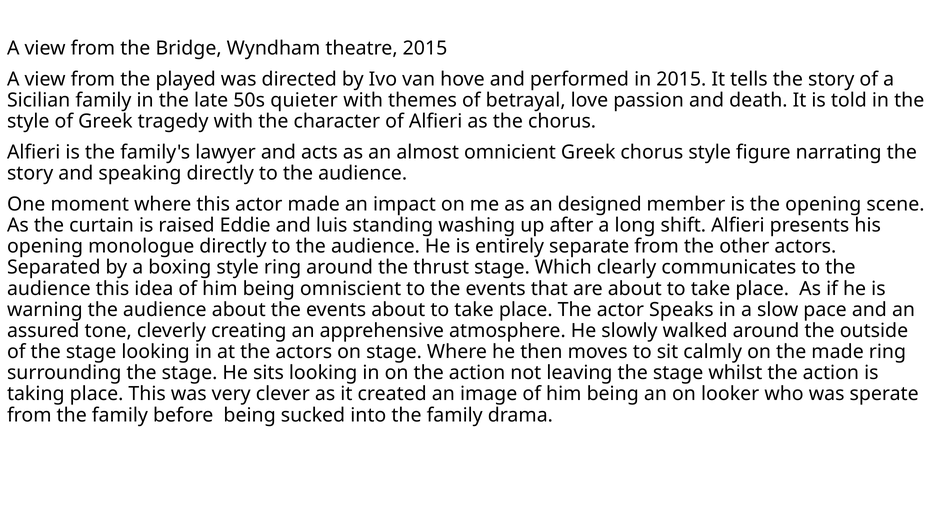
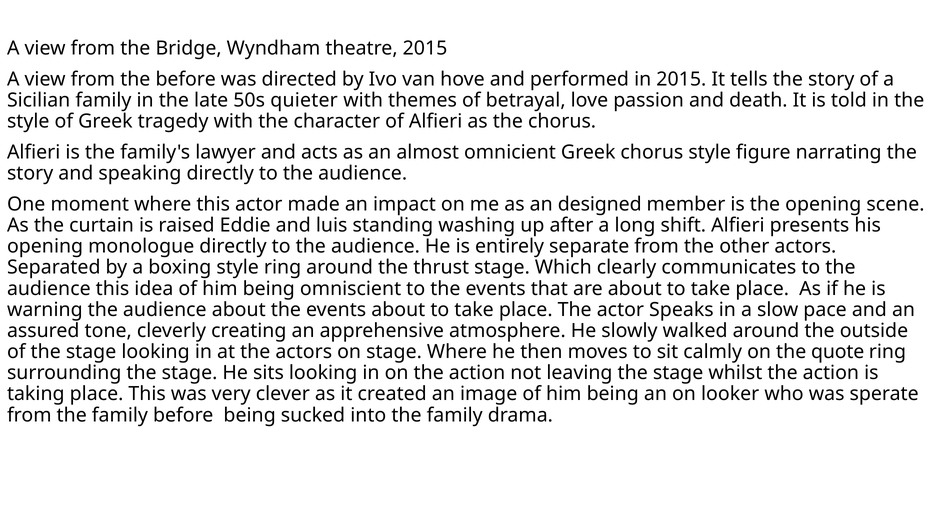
the played: played -> before
the made: made -> quote
